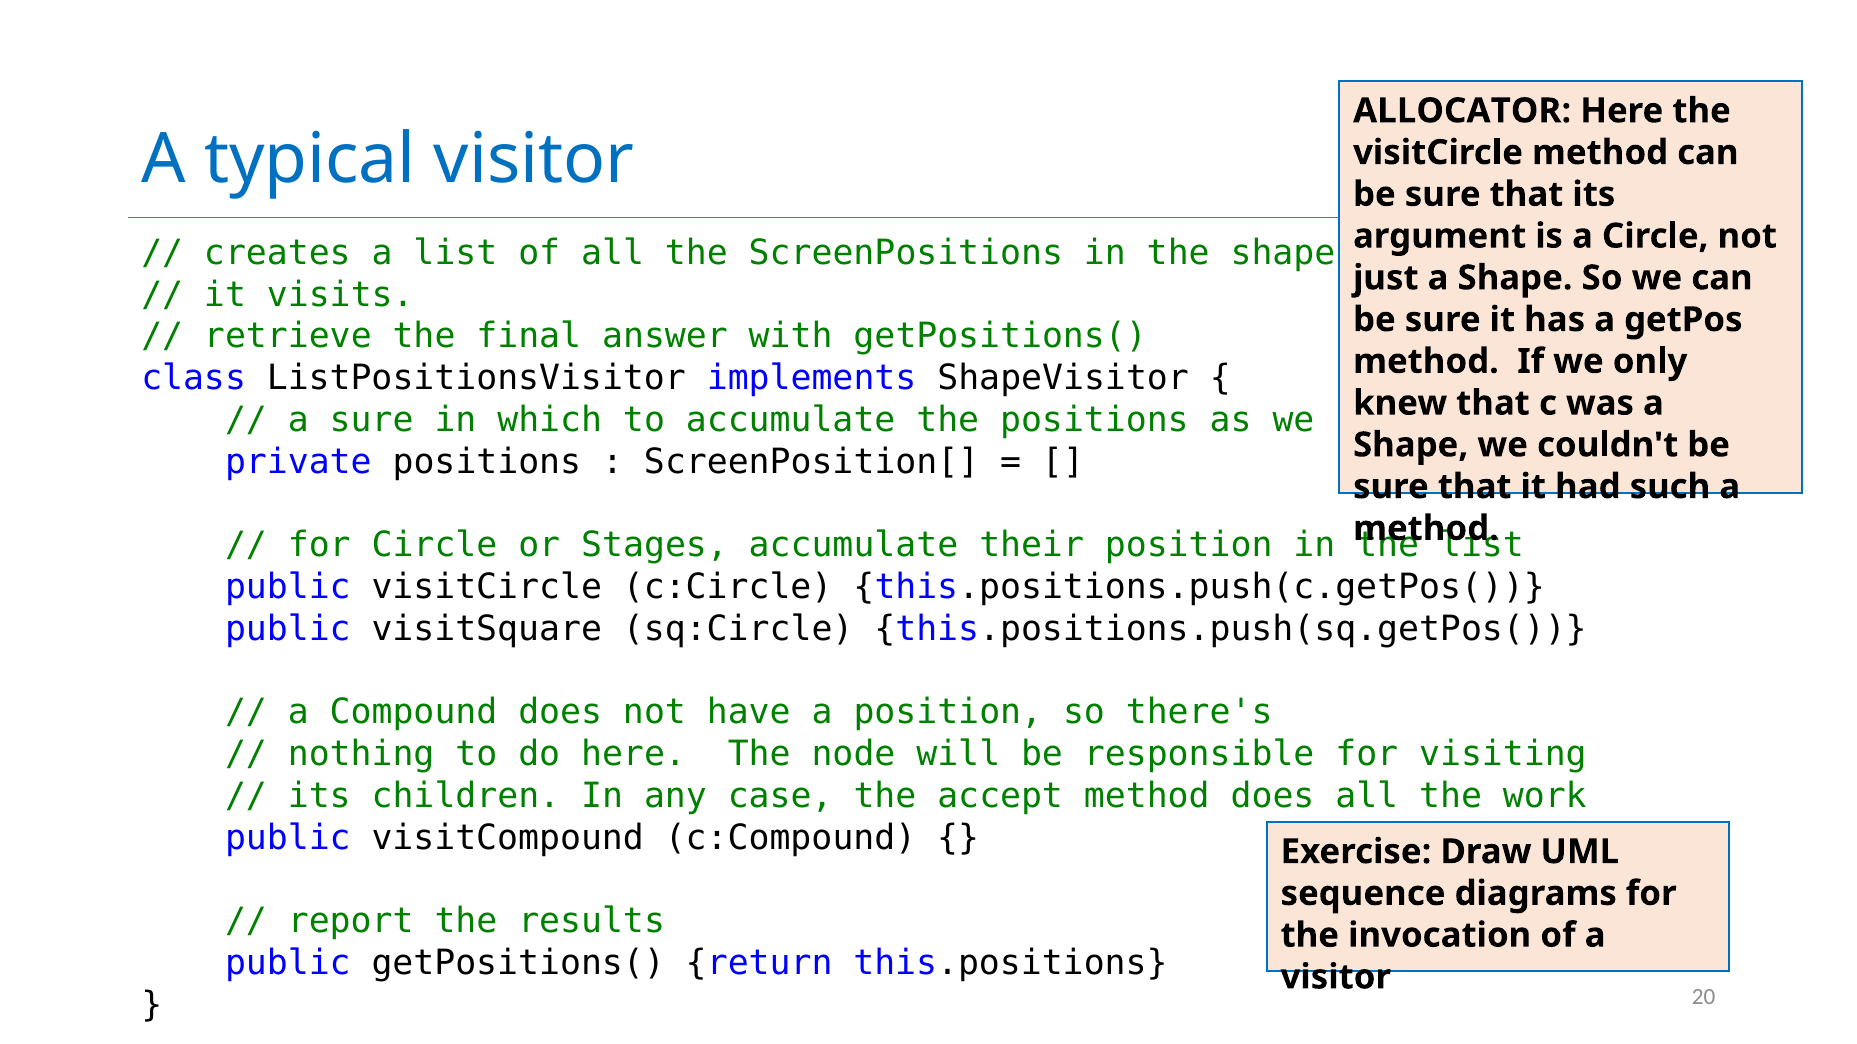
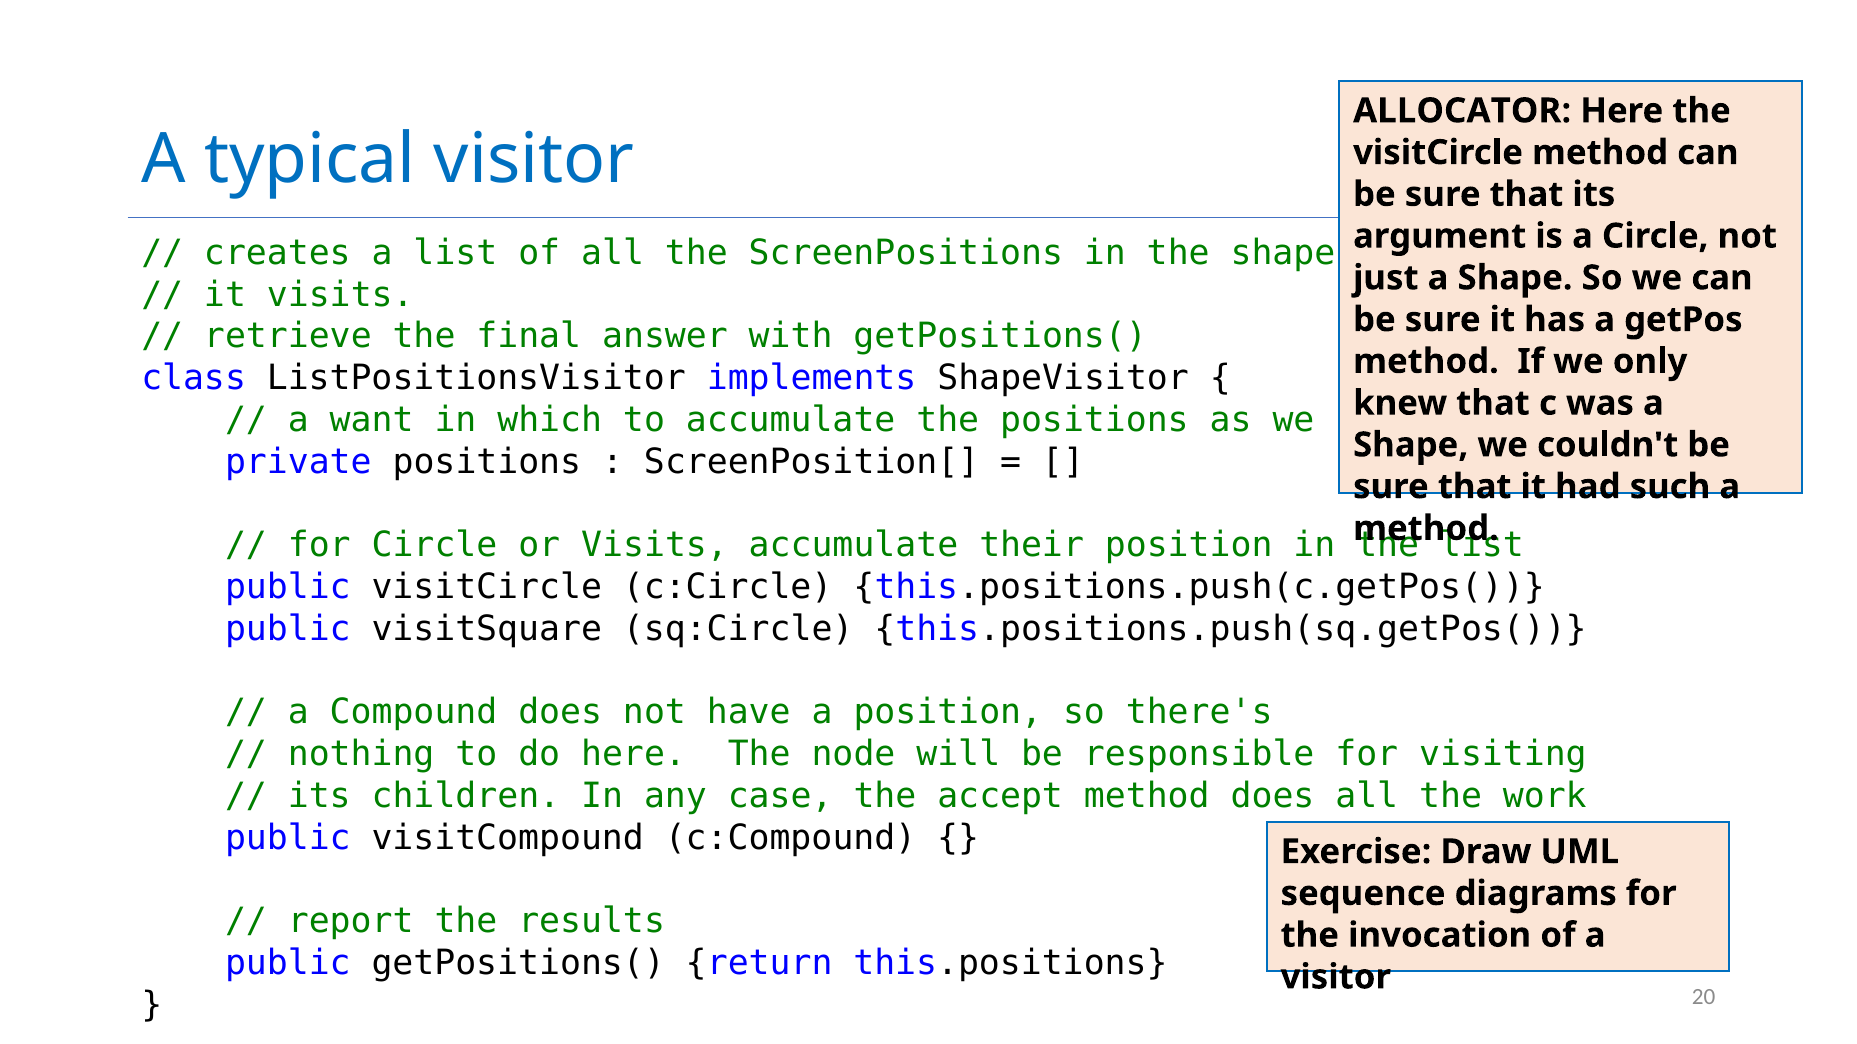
a sure: sure -> want
or Stages: Stages -> Visits
